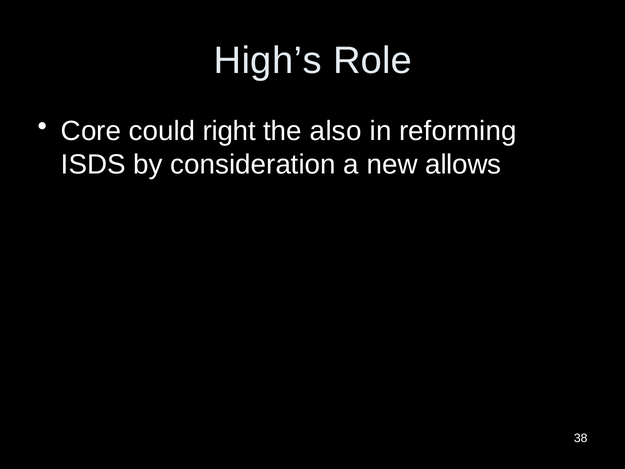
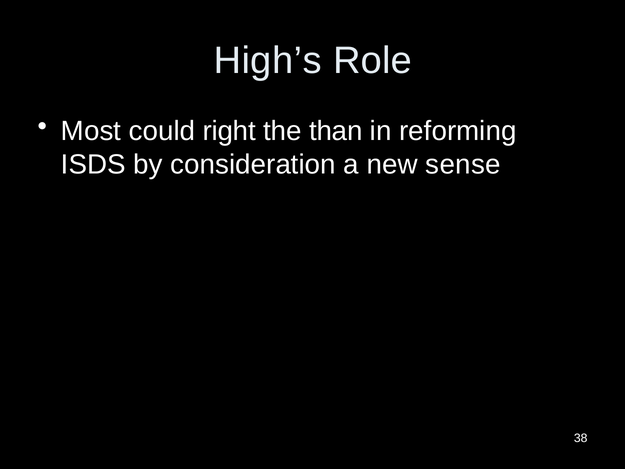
Core: Core -> Most
also: also -> than
allows: allows -> sense
